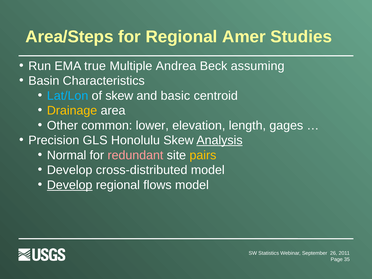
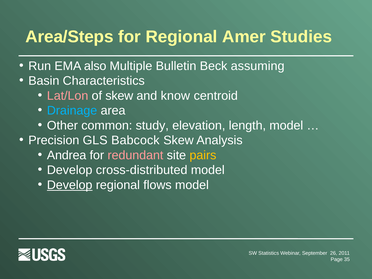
true: true -> also
Andrea: Andrea -> Bulletin
Lat/Lon colour: light blue -> pink
basic: basic -> know
Drainage colour: yellow -> light blue
lower: lower -> study
length gages: gages -> model
Honolulu: Honolulu -> Babcock
Analysis underline: present -> none
Normal: Normal -> Andrea
